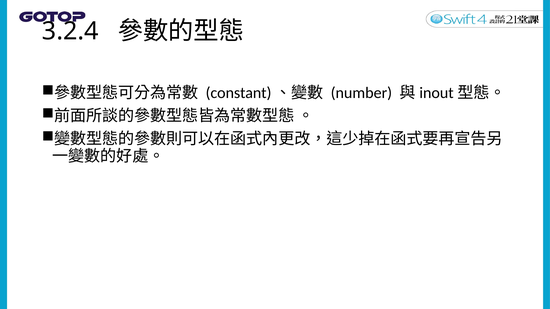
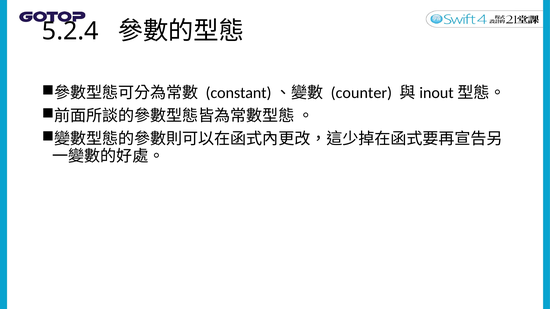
3.2.4: 3.2.4 -> 5.2.4
number: number -> counter
